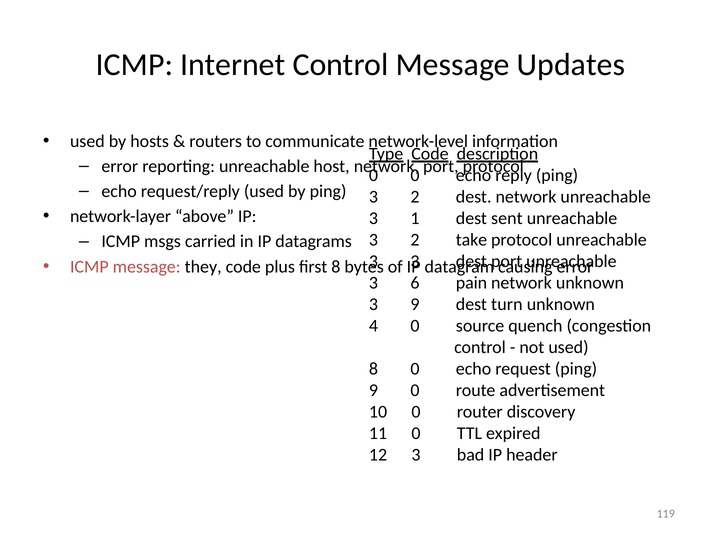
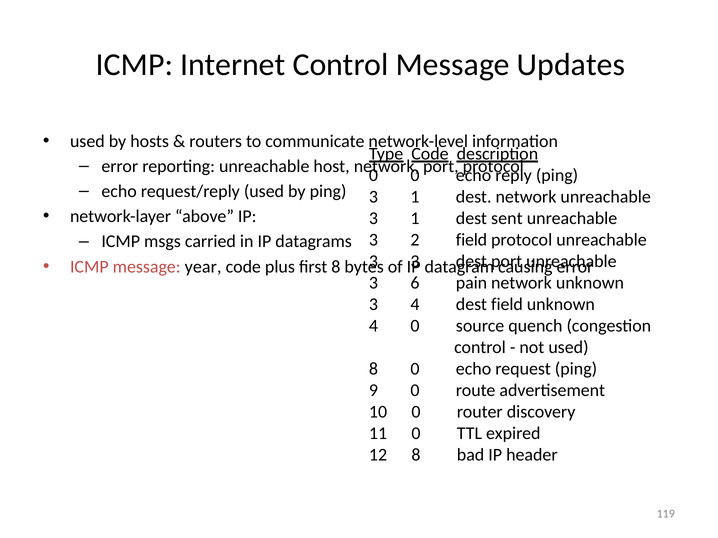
2 at (415, 197): 2 -> 1
2 take: take -> field
they: they -> year
3 9: 9 -> 4
dest turn: turn -> field
12 3: 3 -> 8
